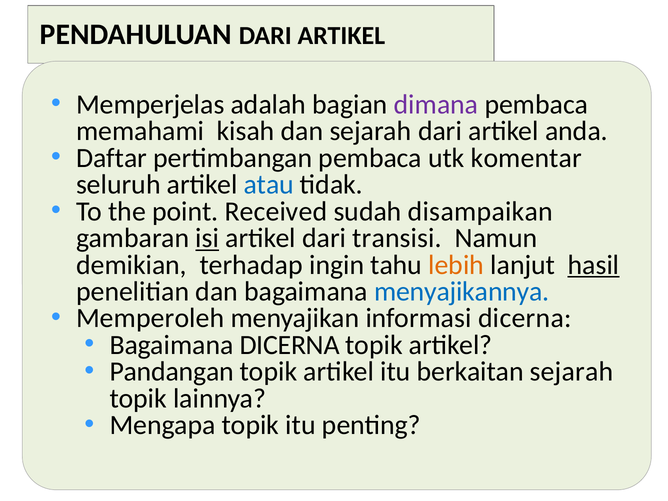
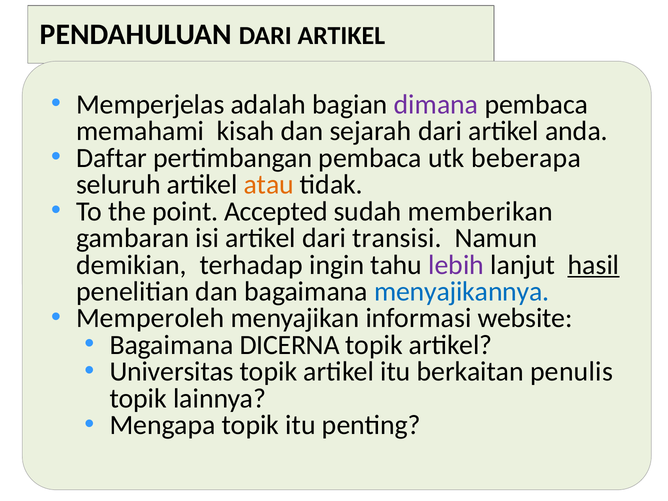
komentar: komentar -> beberapa
atau colour: blue -> orange
Received: Received -> Accepted
disampaikan: disampaikan -> memberikan
isi underline: present -> none
lebih colour: orange -> purple
informasi dicerna: dicerna -> website
Pandangan: Pandangan -> Universitas
berkaitan sejarah: sejarah -> penulis
